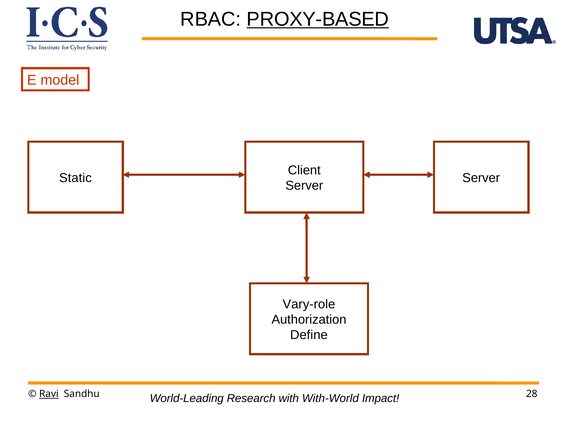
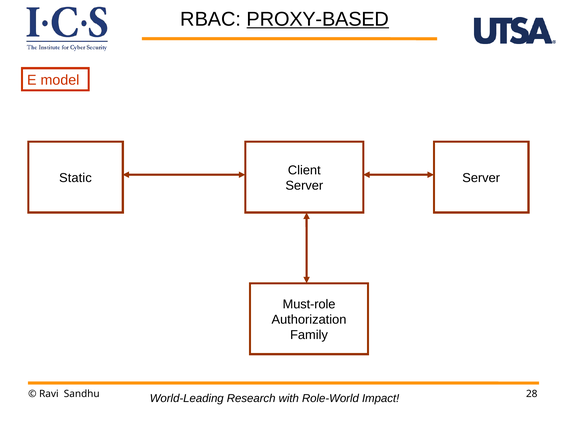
Vary-role: Vary-role -> Must-role
Define: Define -> Family
Ravi underline: present -> none
With-World: With-World -> Role-World
